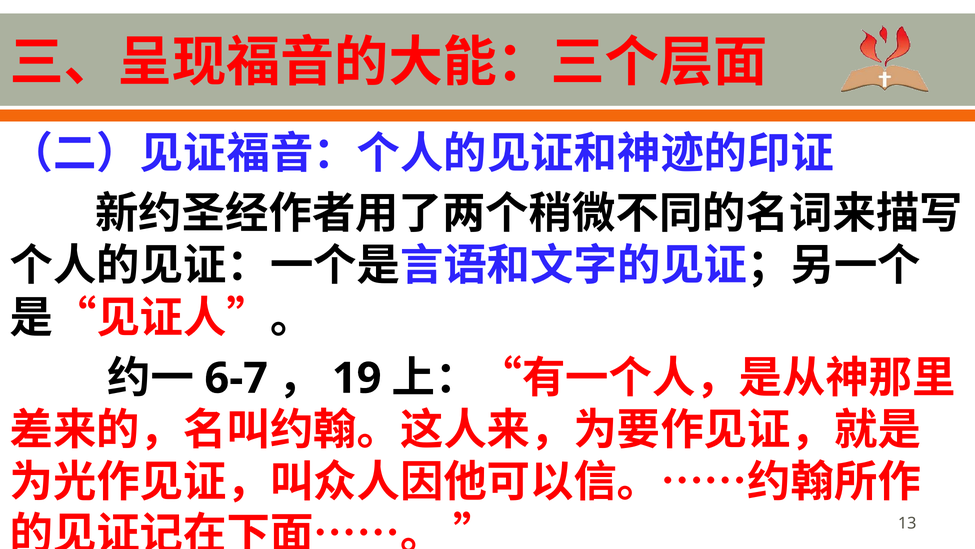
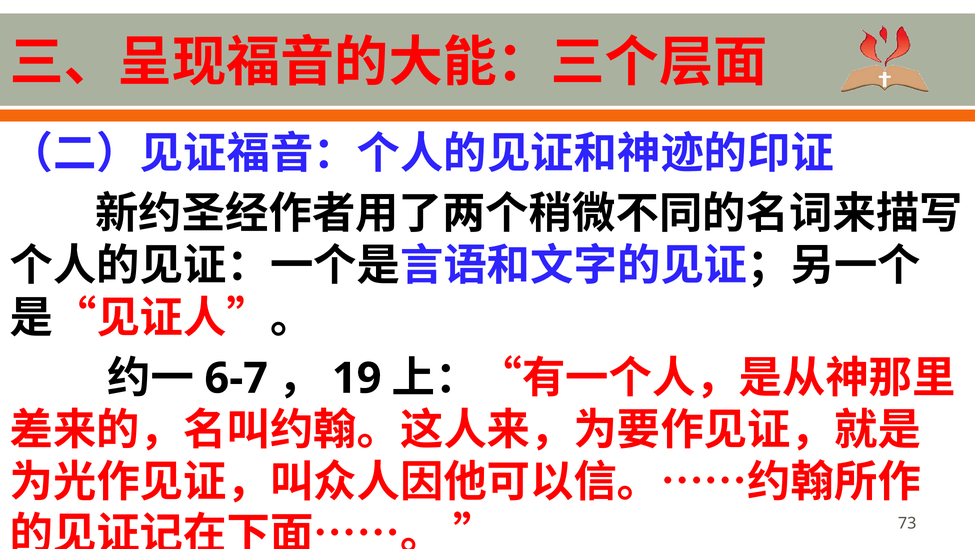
13: 13 -> 73
